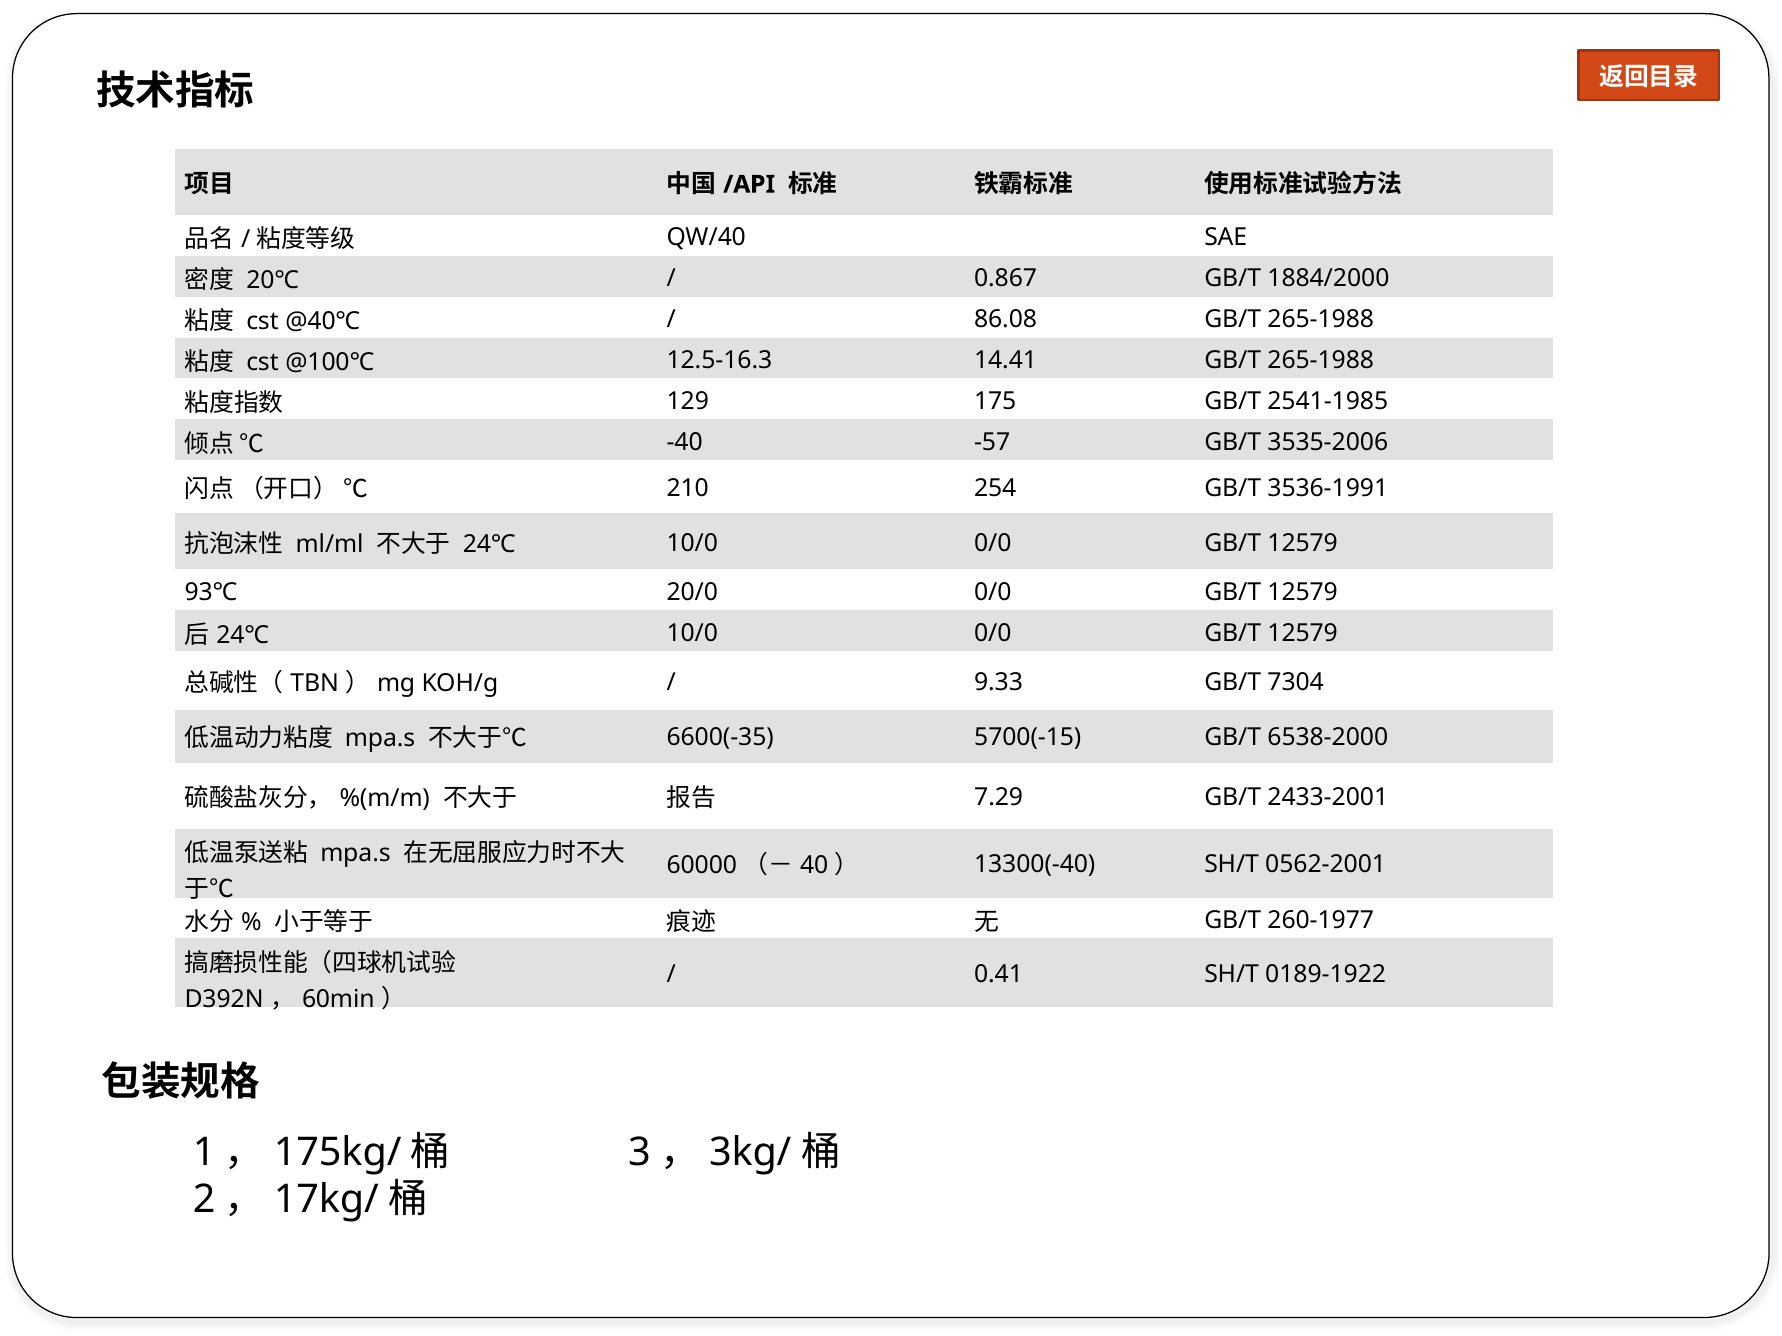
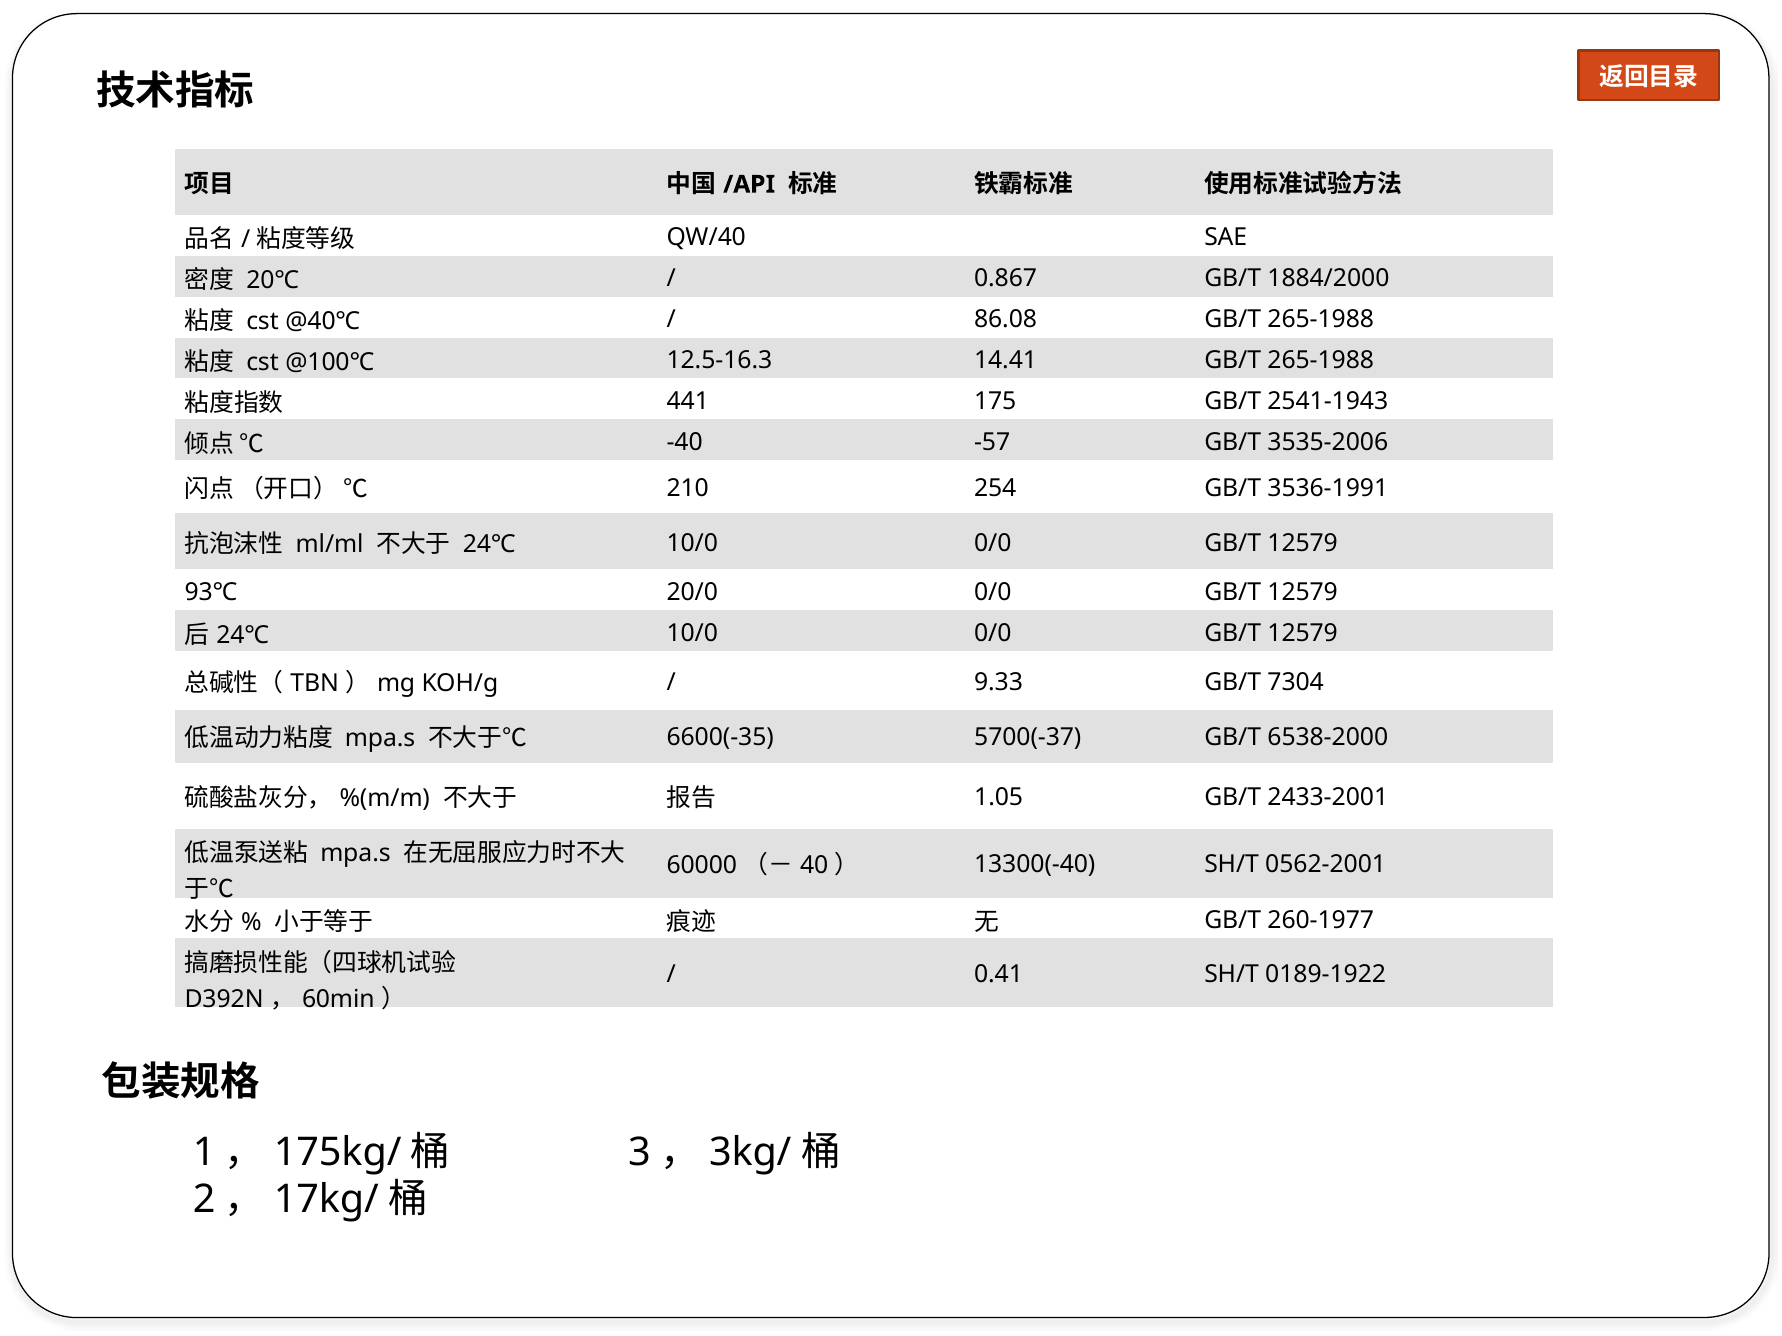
129: 129 -> 441
2541-1985: 2541-1985 -> 2541-1943
5700(-15: 5700(-15 -> 5700(-37
7.29: 7.29 -> 1.05
